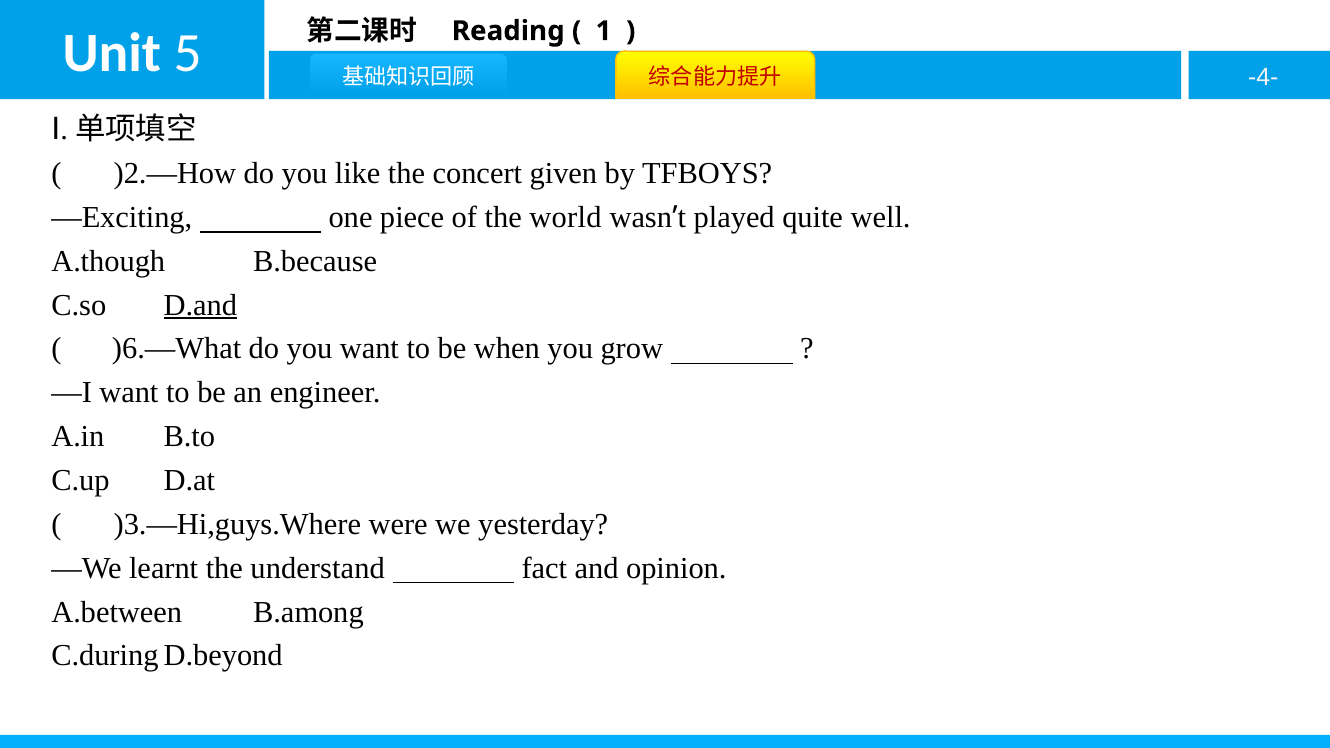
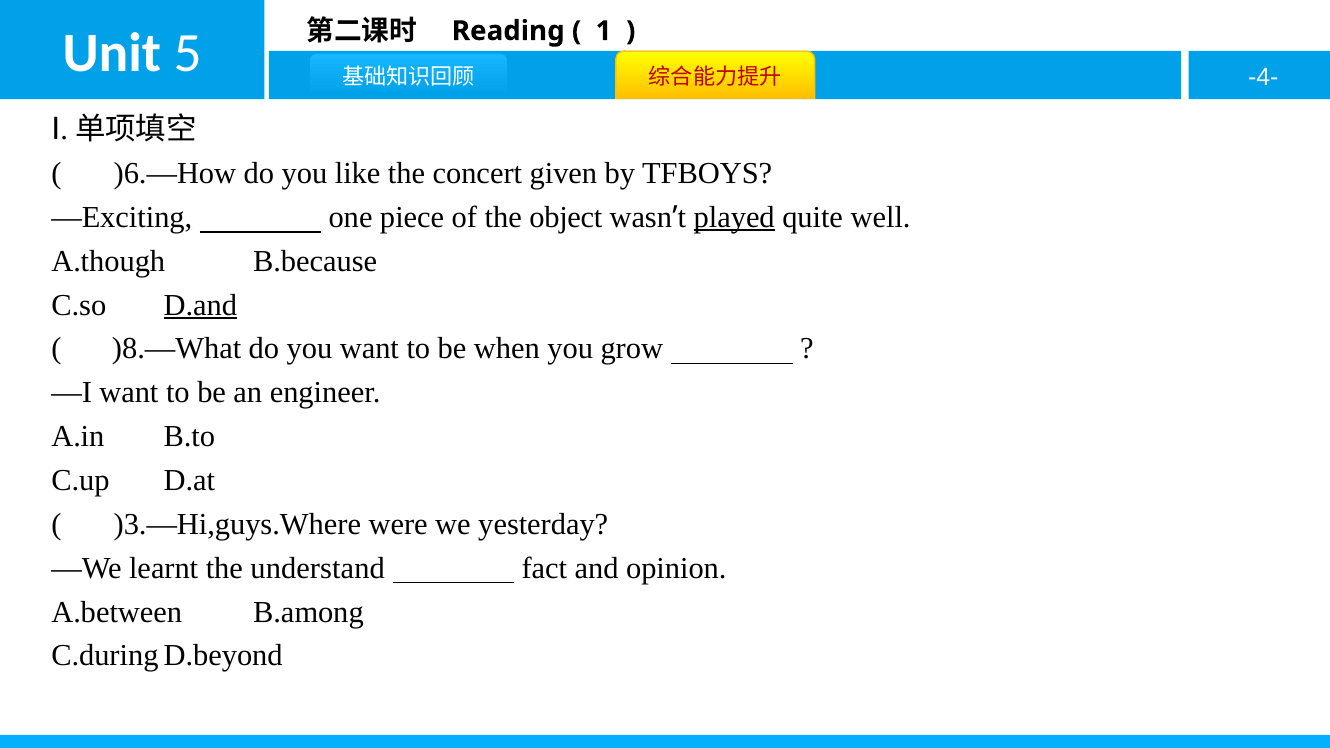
)2.—How: )2.—How -> )6.—How
world: world -> object
played underline: none -> present
)6.—What: )6.—What -> )8.—What
